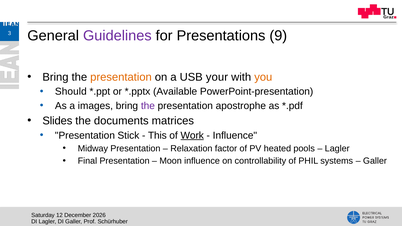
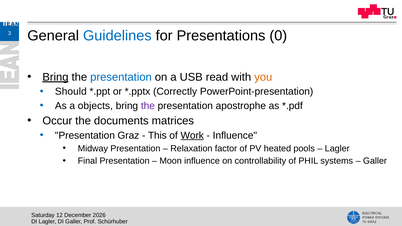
Guidelines colour: purple -> blue
9: 9 -> 0
Bring at (55, 77) underline: none -> present
presentation at (121, 77) colour: orange -> blue
your: your -> read
Available: Available -> Correctly
images: images -> objects
Slides: Slides -> Occur
Stick: Stick -> Graz
